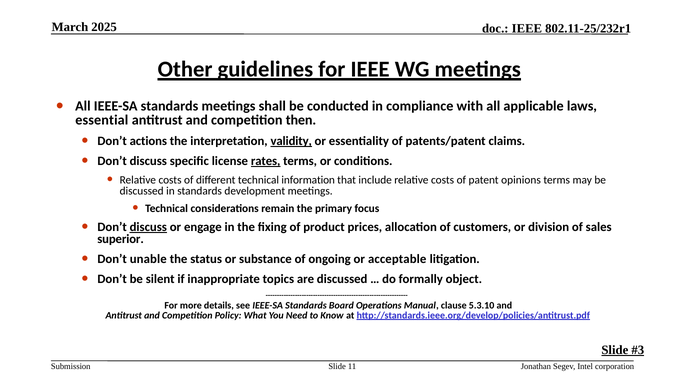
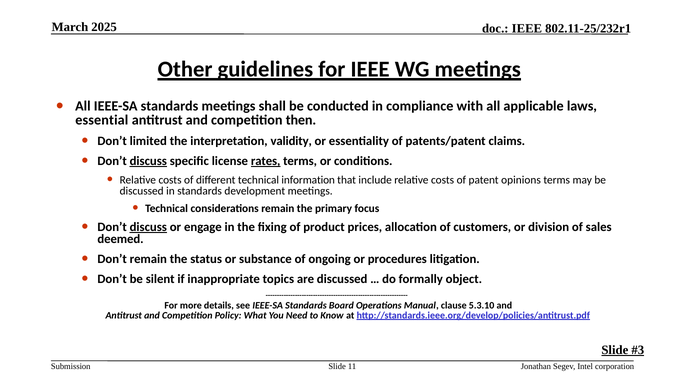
actions: actions -> limited
validity underline: present -> none
discuss at (148, 161) underline: none -> present
superior: superior -> deemed
Don’t unable: unable -> remain
acceptable: acceptable -> procedures
